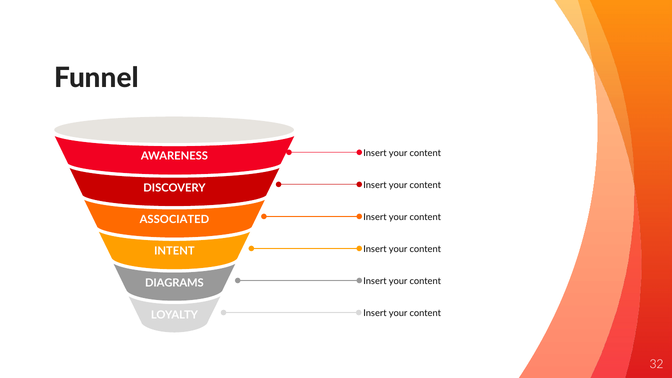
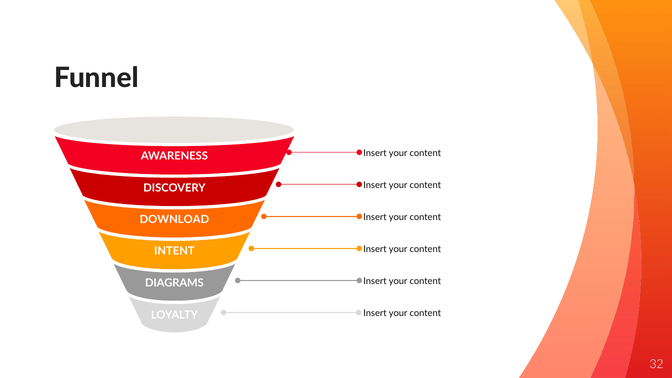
ASSOCIATED: ASSOCIATED -> DOWNLOAD
